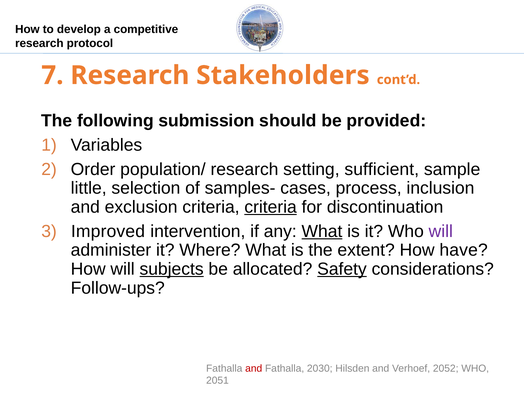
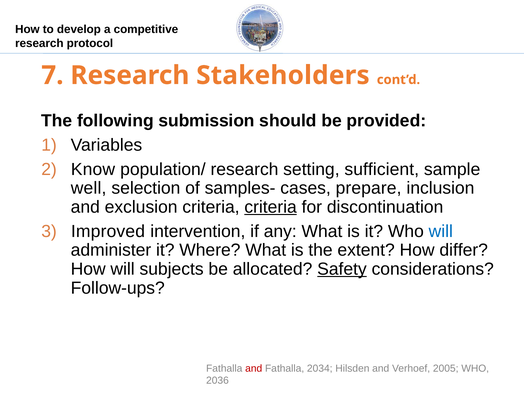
Order: Order -> Know
little: little -> well
process: process -> prepare
What at (322, 231) underline: present -> none
will at (441, 231) colour: purple -> blue
have: have -> differ
subjects underline: present -> none
2030: 2030 -> 2034
2052: 2052 -> 2005
2051: 2051 -> 2036
